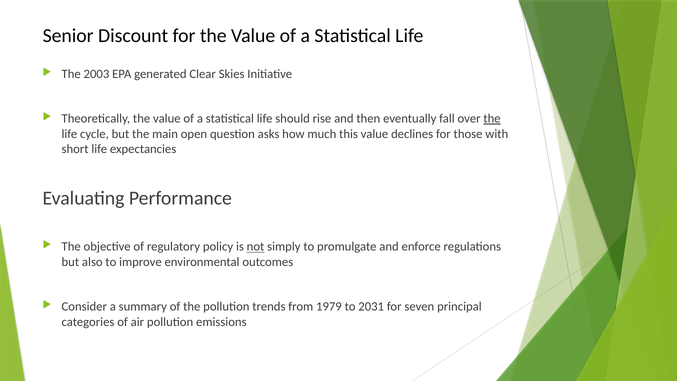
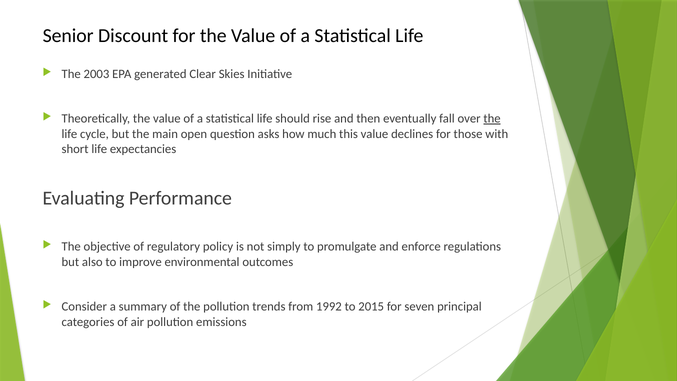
not underline: present -> none
1979: 1979 -> 1992
2031: 2031 -> 2015
